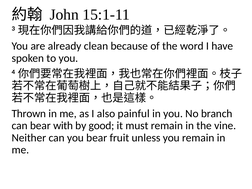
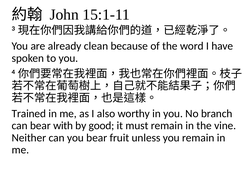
Thrown: Thrown -> Trained
painful: painful -> worthy
